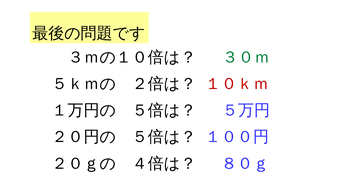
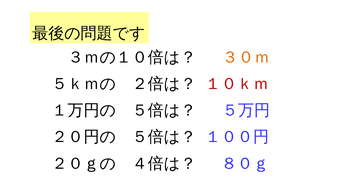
３０ｍ colour: green -> orange
